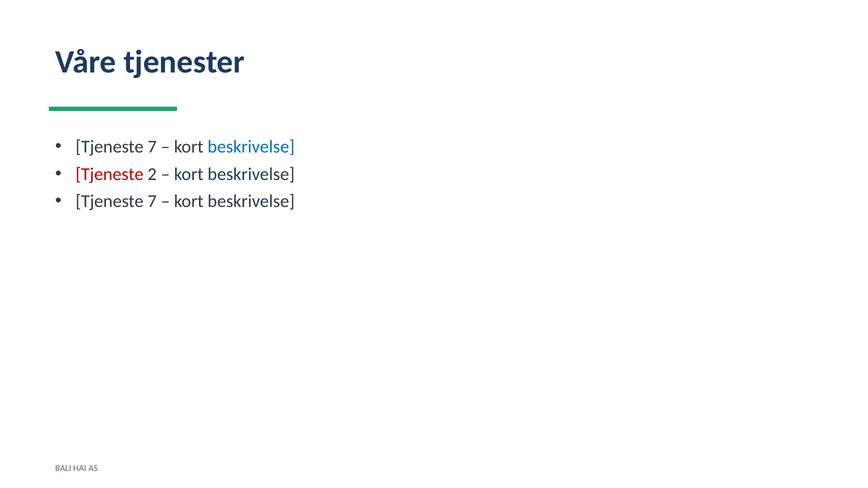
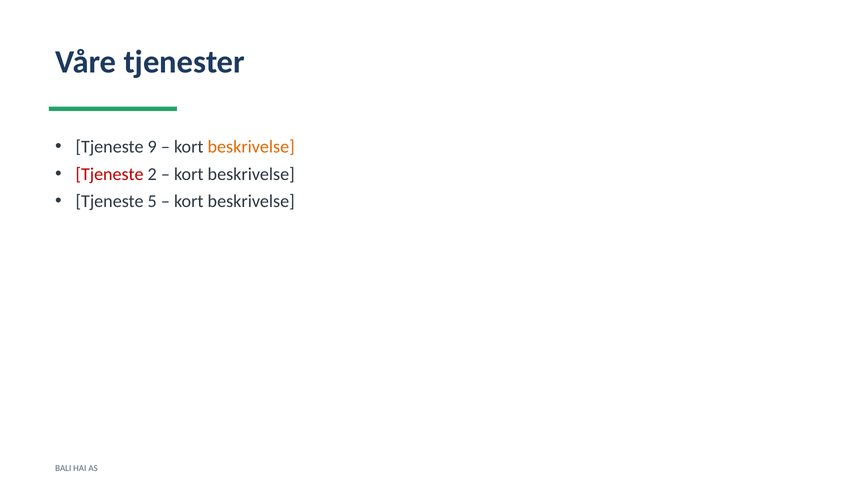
7 at (152, 147): 7 -> 9
beskrivelse at (251, 147) colour: blue -> orange
7 at (152, 201): 7 -> 5
